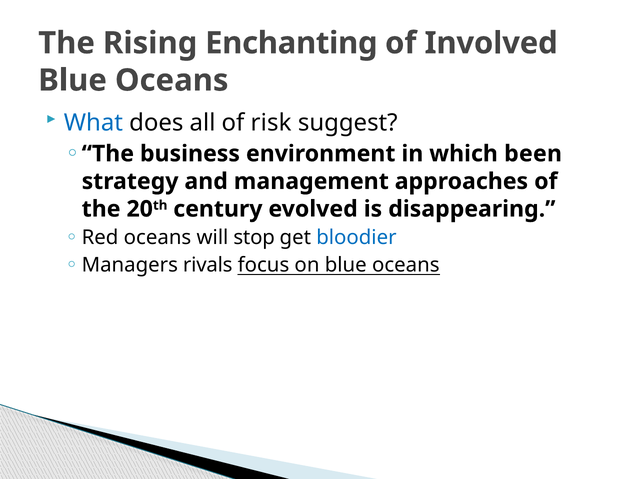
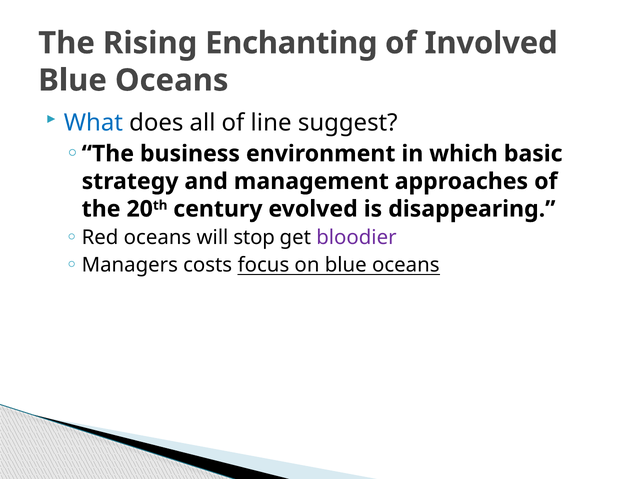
risk: risk -> line
been: been -> basic
bloodier colour: blue -> purple
rivals: rivals -> costs
